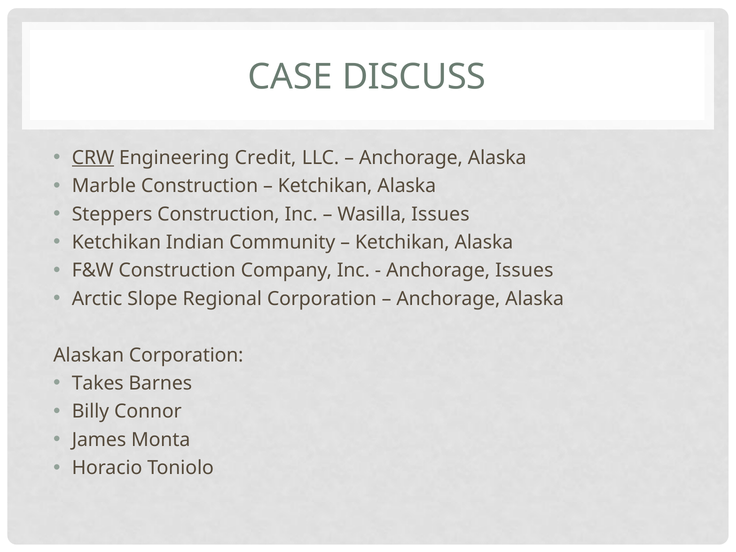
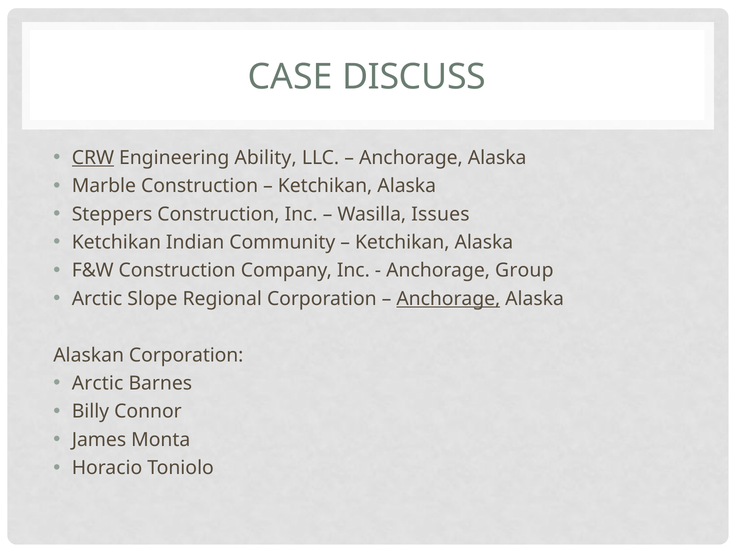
Credit: Credit -> Ability
Anchorage Issues: Issues -> Group
Anchorage at (448, 299) underline: none -> present
Takes at (98, 383): Takes -> Arctic
